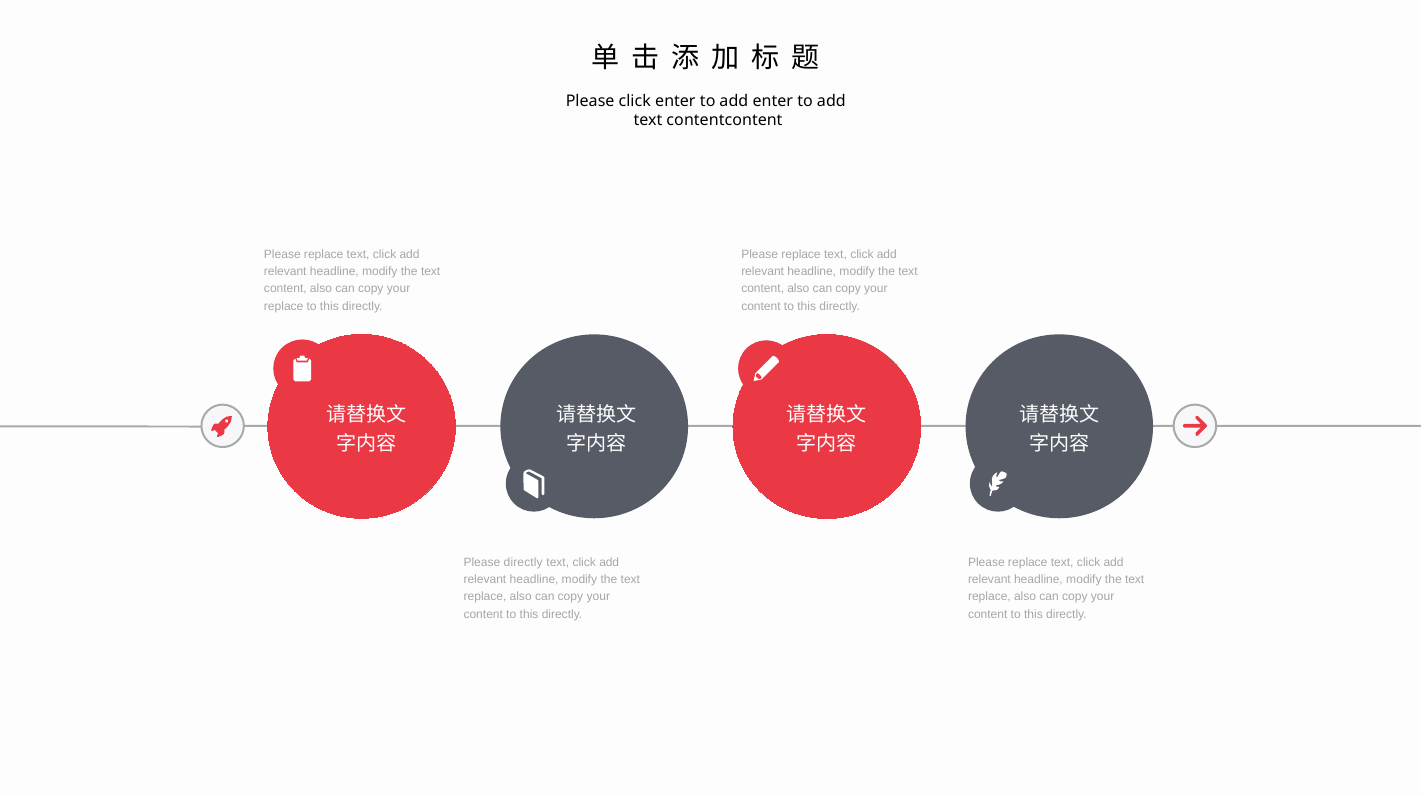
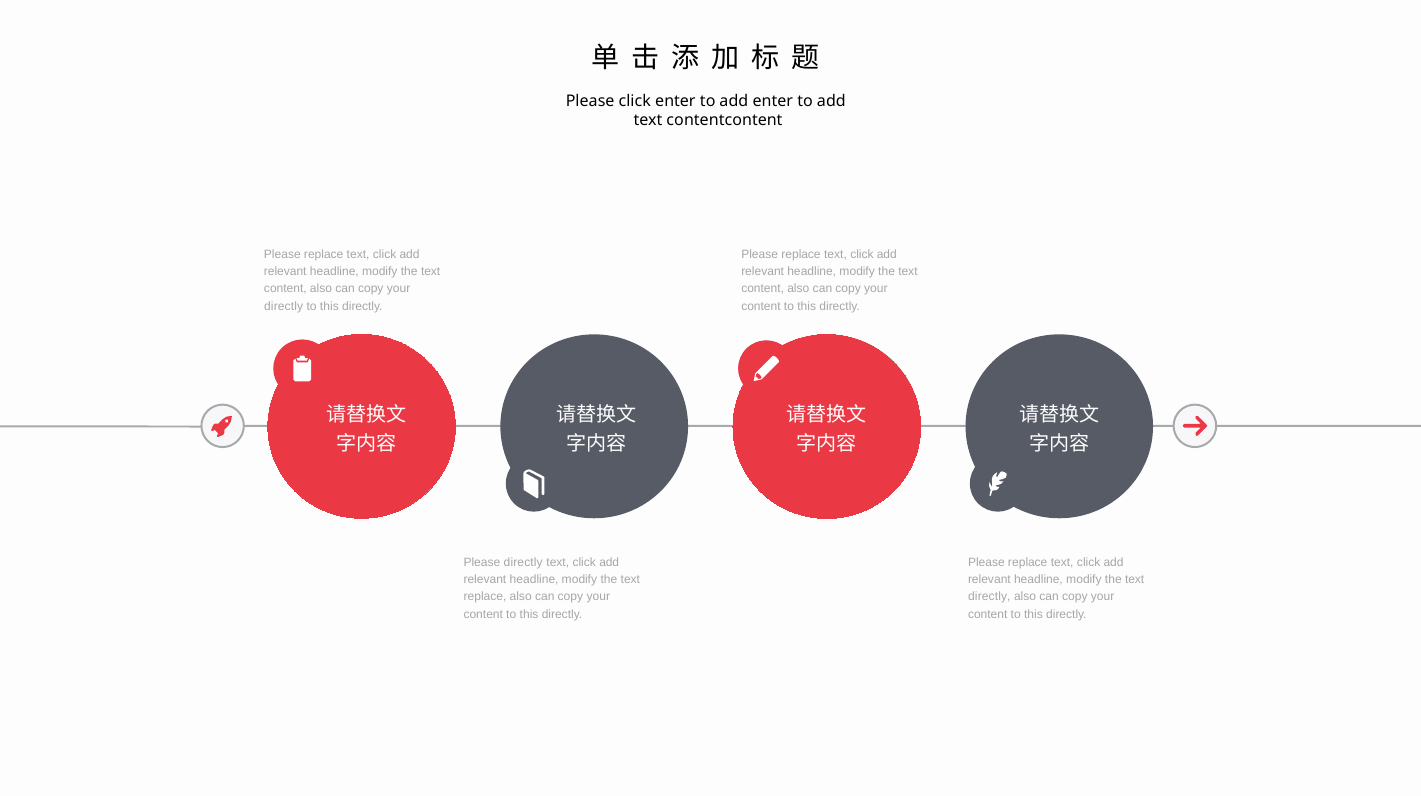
replace at (284, 306): replace -> directly
replace at (989, 597): replace -> directly
